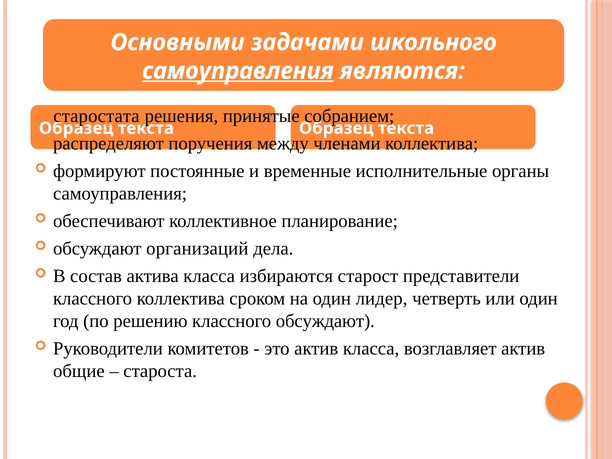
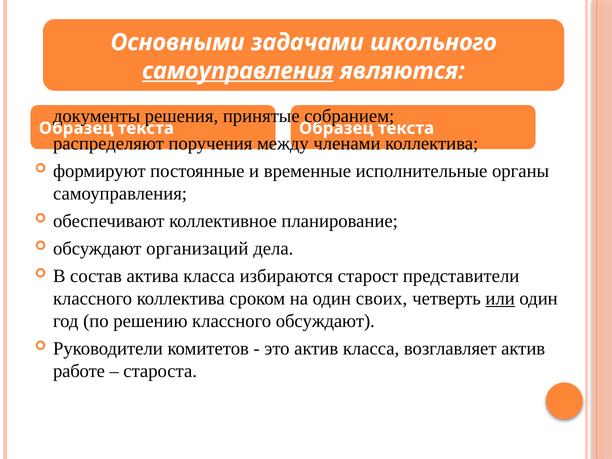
старостата: старостата -> документы
лидер: лидер -> своих
или underline: none -> present
общие: общие -> работе
